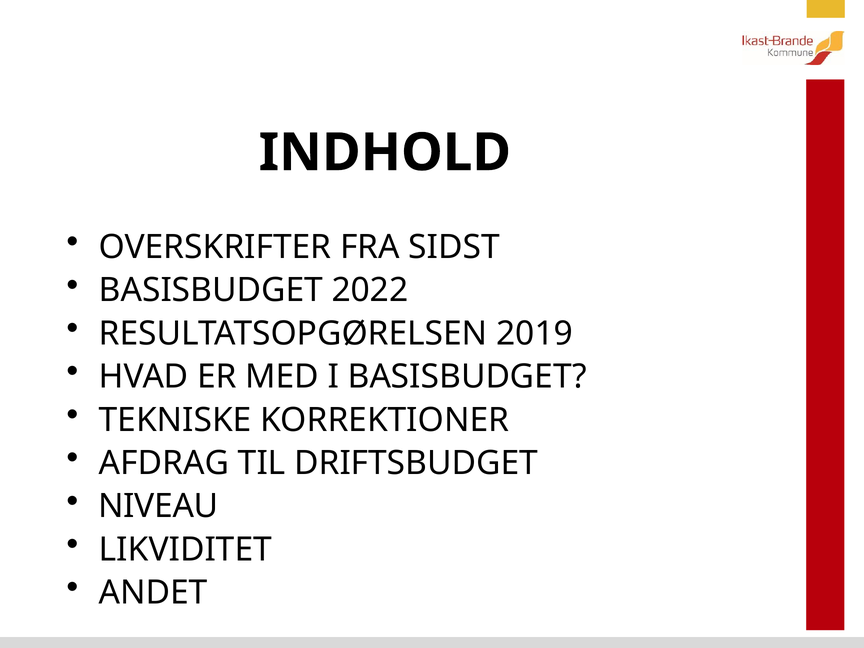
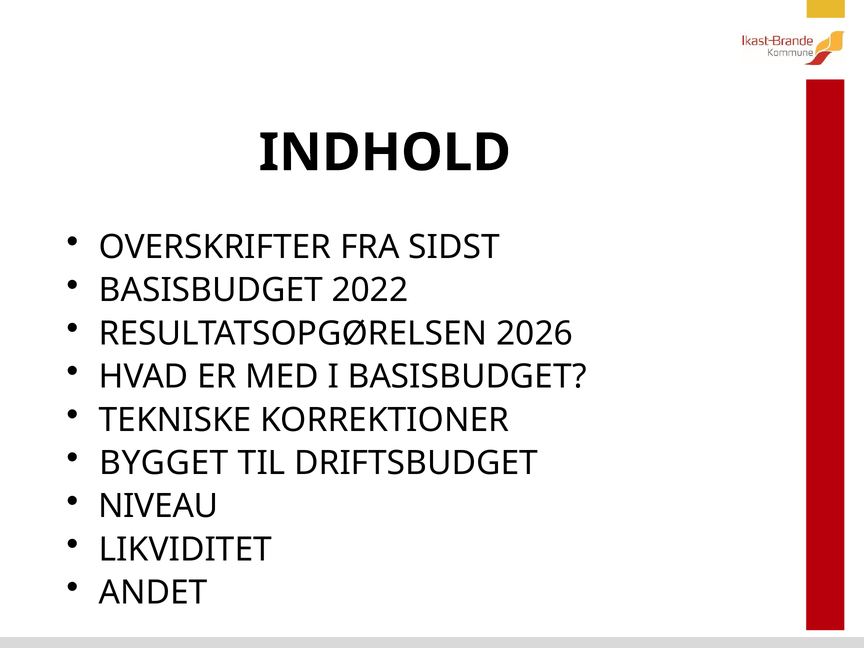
2019: 2019 -> 2026
AFDRAG: AFDRAG -> BYGGET
